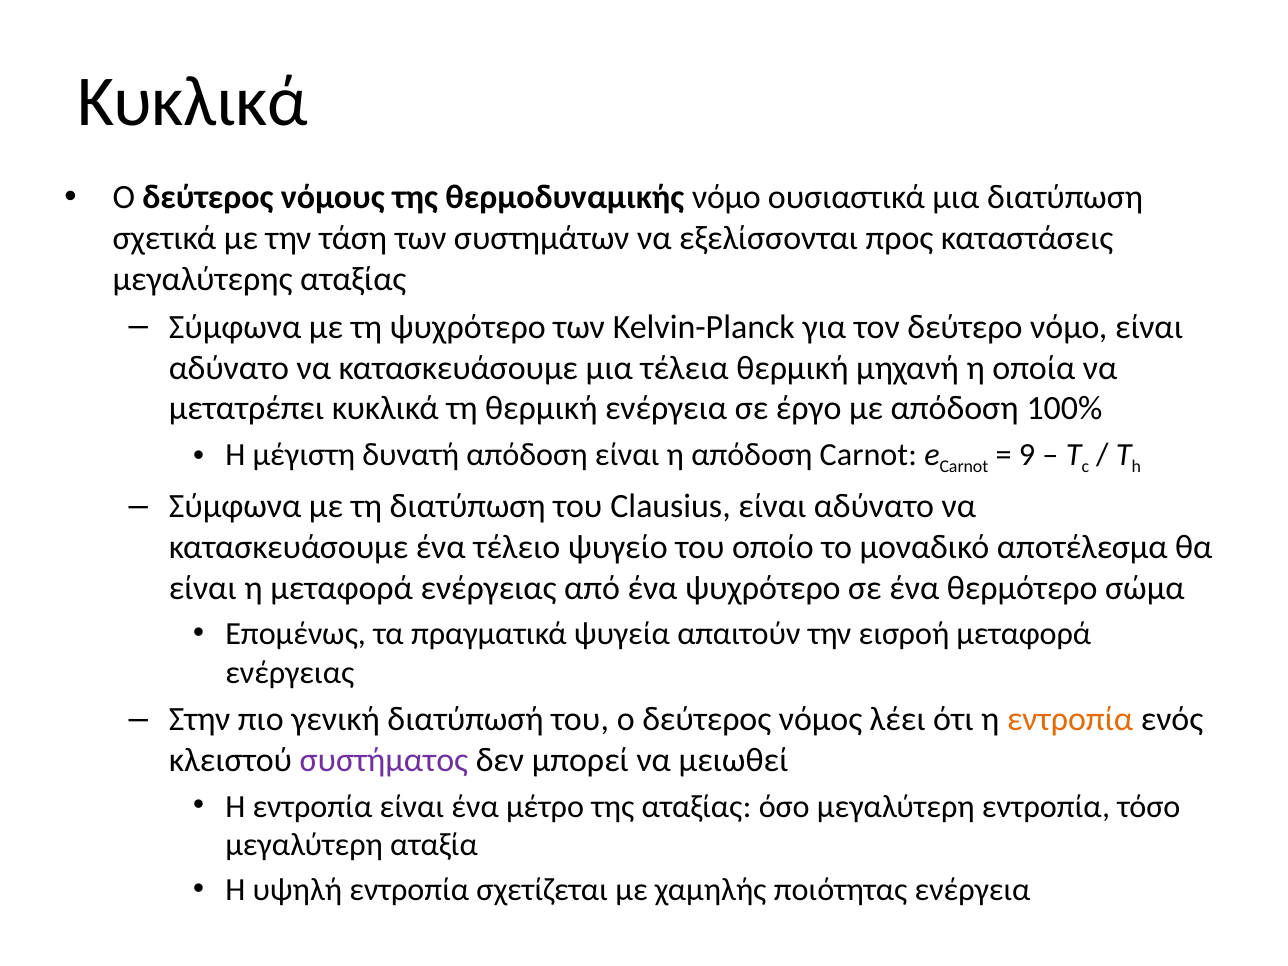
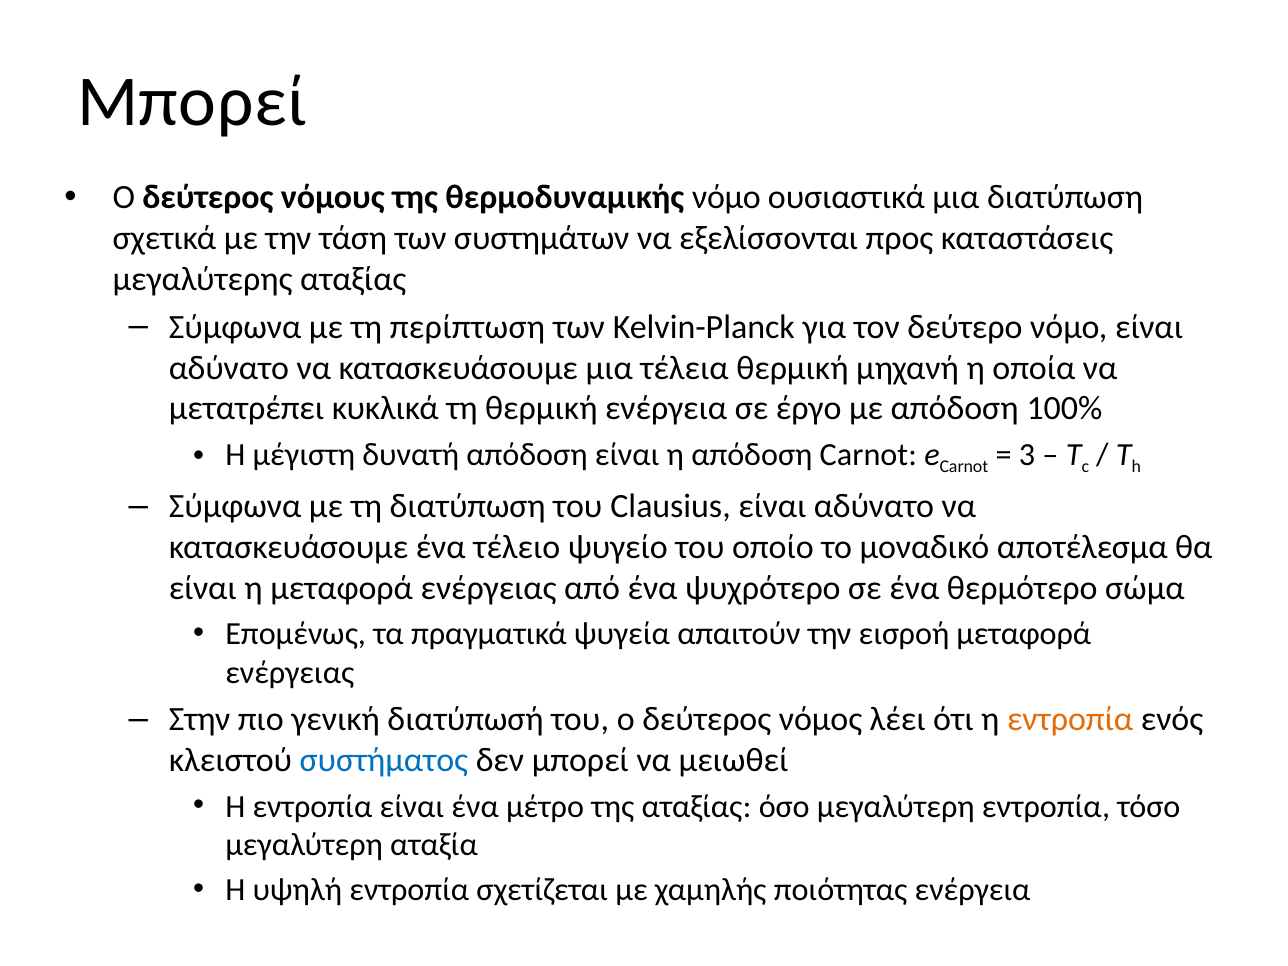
Κυκλικά at (193, 102): Κυκλικά -> Μπορεί
τη ψυχρότερο: ψυχρότερο -> περίπτωση
9: 9 -> 3
συστήματος colour: purple -> blue
